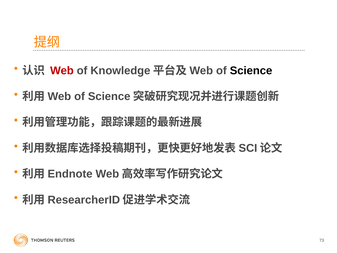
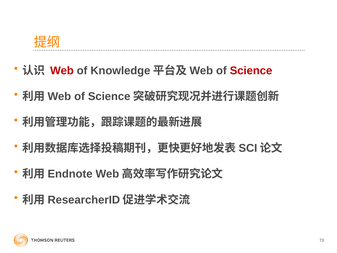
Science colour: black -> red
